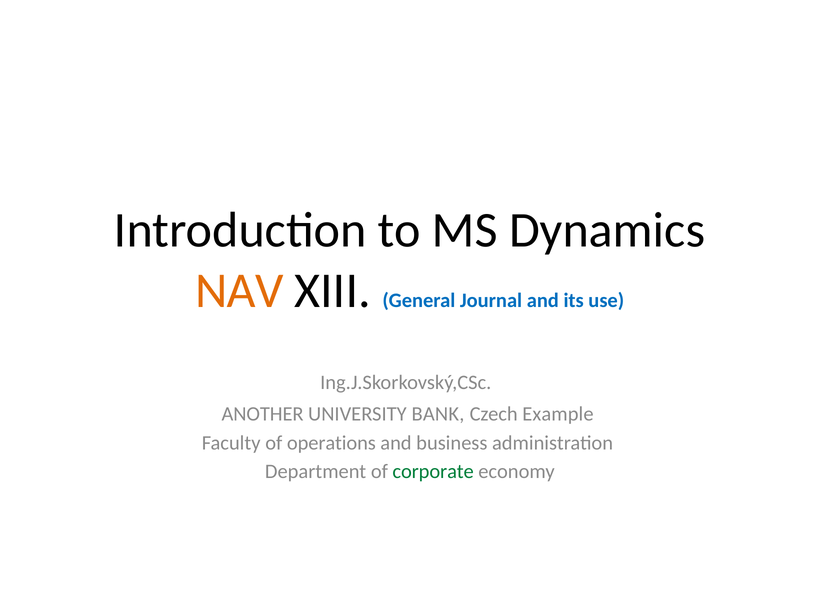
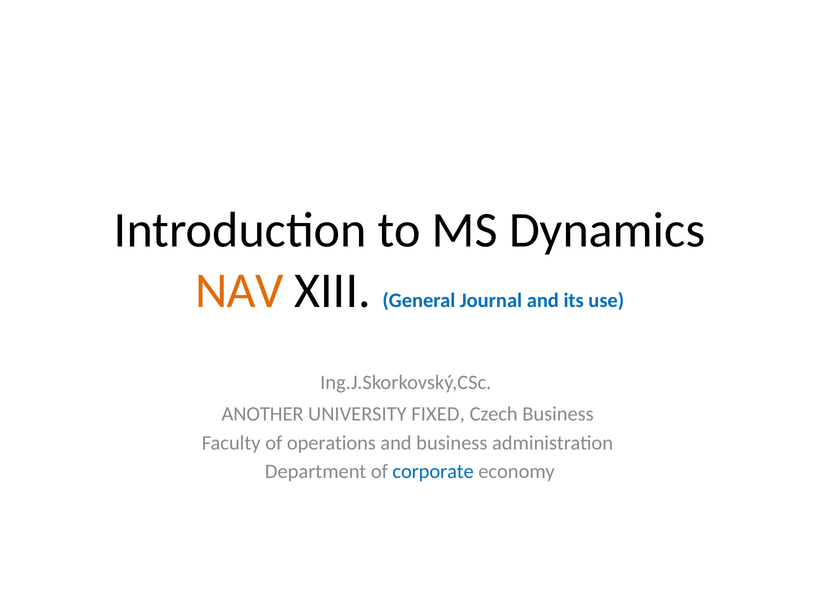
BANK: BANK -> FIXED
Czech Example: Example -> Business
corporate colour: green -> blue
